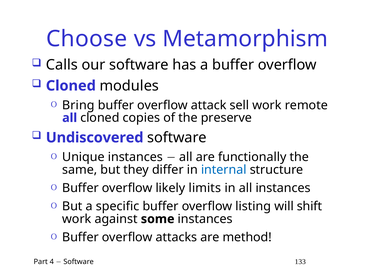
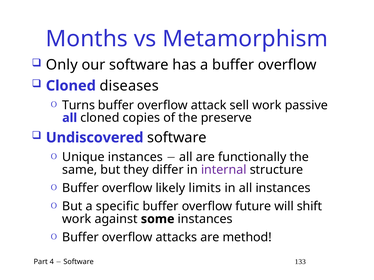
Choose: Choose -> Months
Calls: Calls -> Only
modules: modules -> diseases
Bring: Bring -> Turns
remote: remote -> passive
internal colour: blue -> purple
listing: listing -> future
